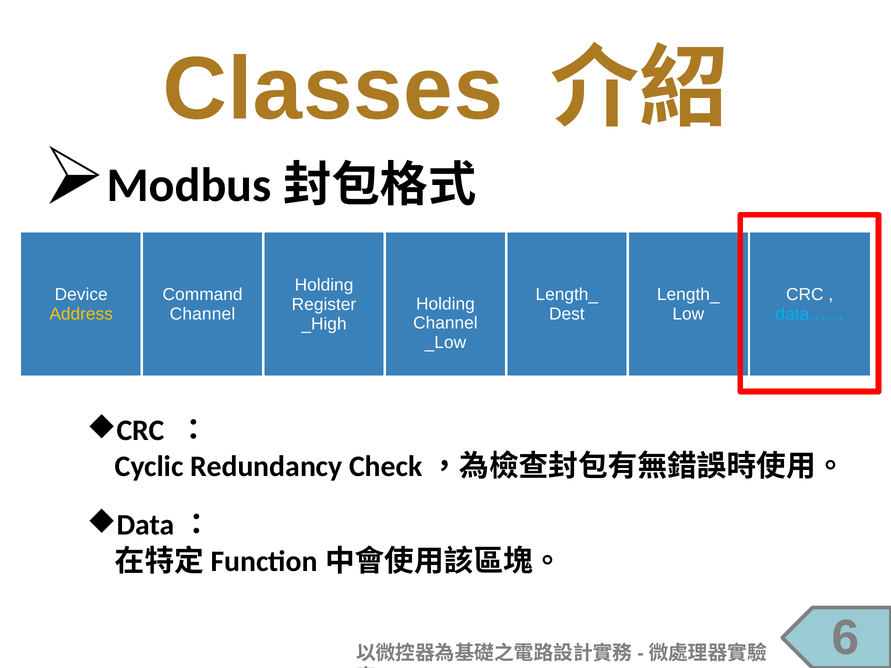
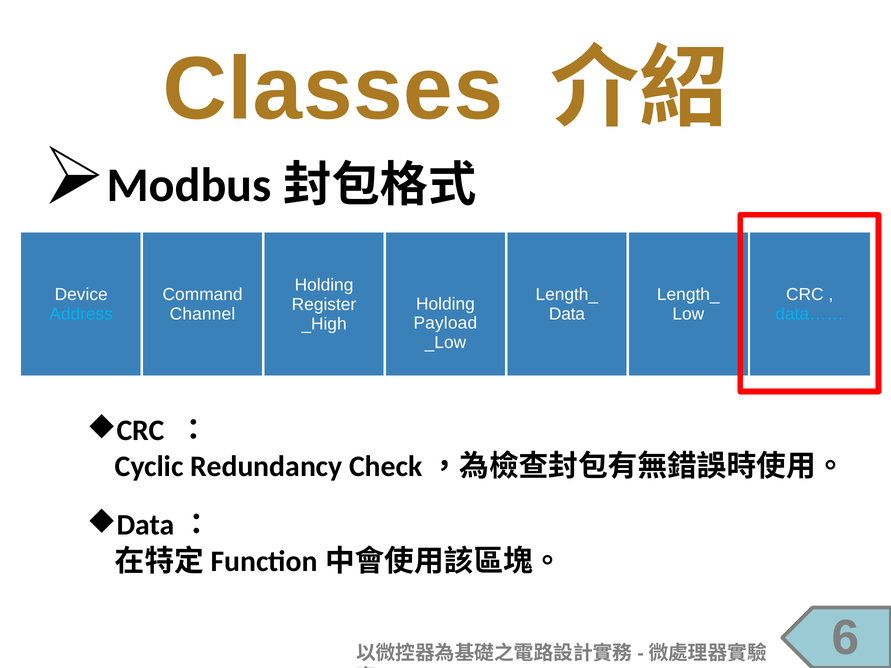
Address colour: yellow -> light blue
Dest: Dest -> Data
Channel at (445, 323): Channel -> Payload
